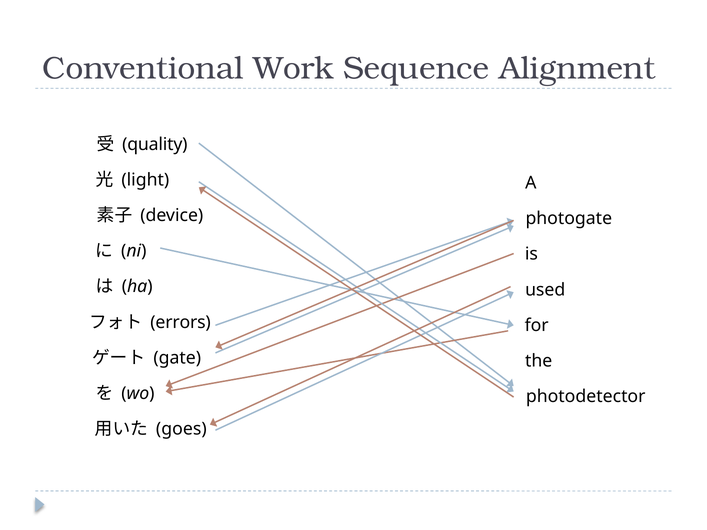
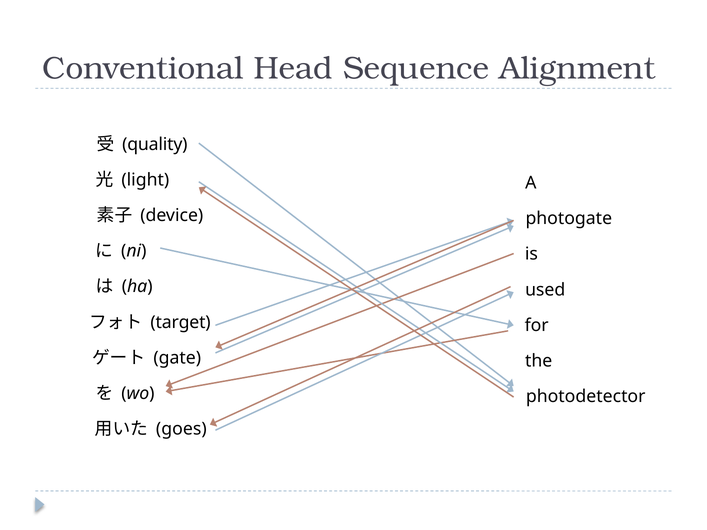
Work: Work -> Head
errors: errors -> target
